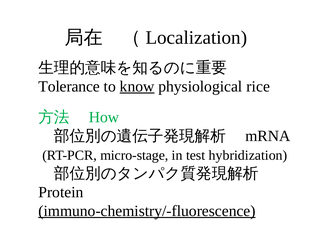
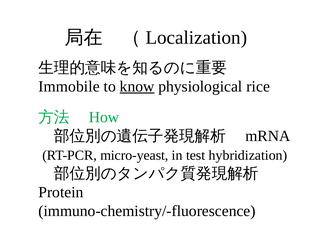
Tolerance: Tolerance -> Immobile
micro-stage: micro-stage -> micro-yeast
immuno-chemistry/-fluorescence underline: present -> none
